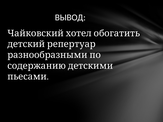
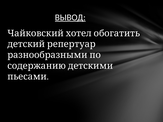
ВЫВОД underline: none -> present
